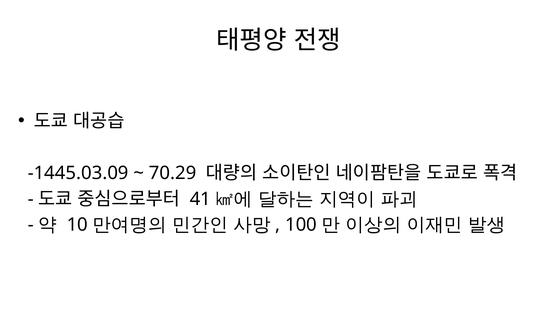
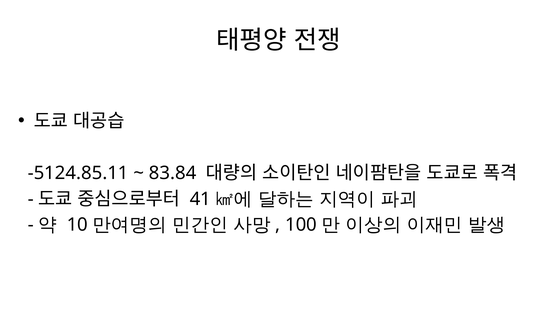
-1445.03.09: -1445.03.09 -> -5124.85.11
70.29: 70.29 -> 83.84
